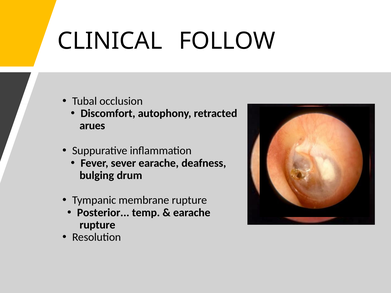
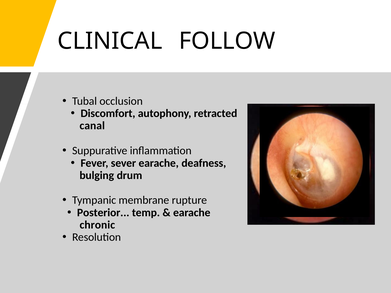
arues: arues -> canal
rupture at (97, 225): rupture -> chronic
